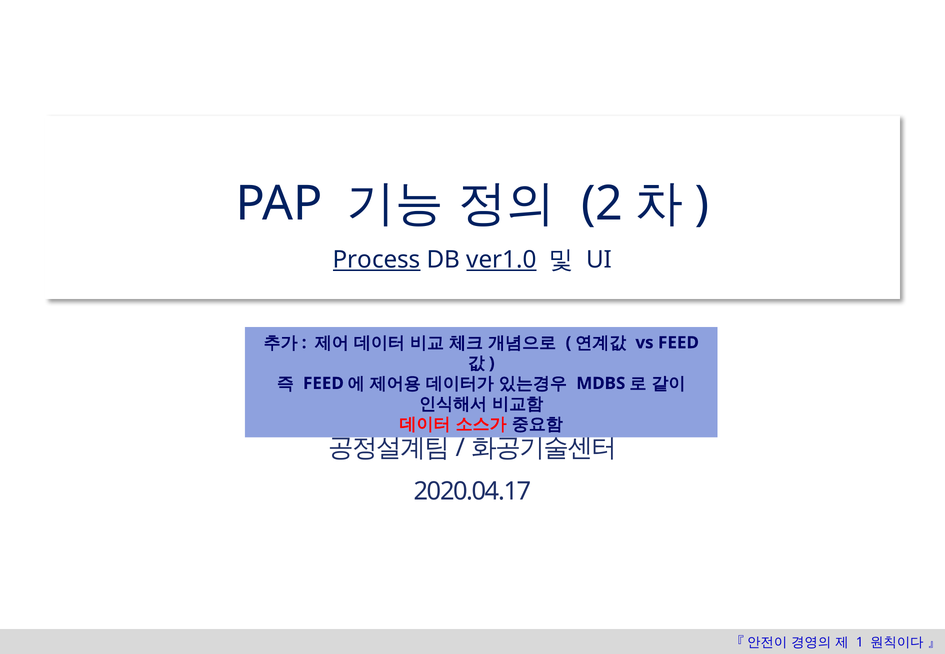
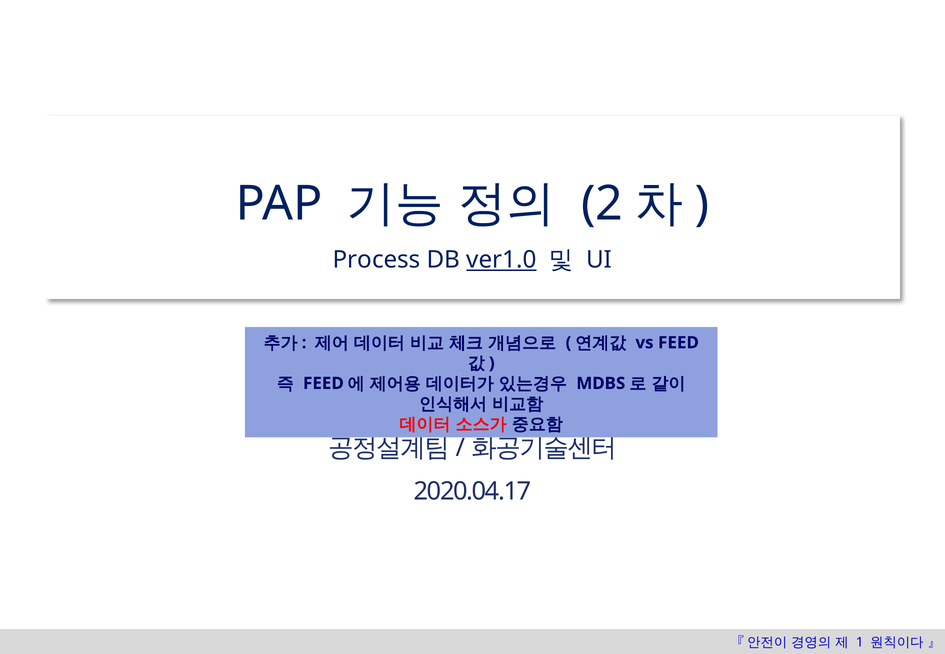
Process underline: present -> none
